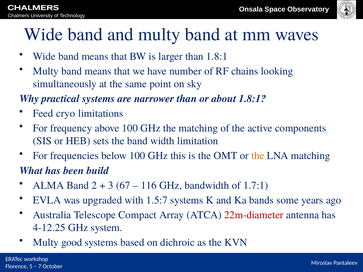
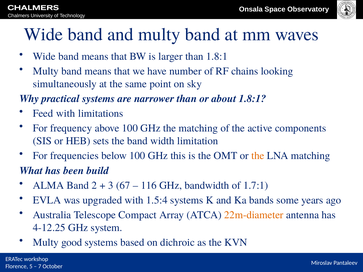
Feed cryo: cryo -> with
1.5:7: 1.5:7 -> 1.5:4
22m-diameter colour: red -> orange
